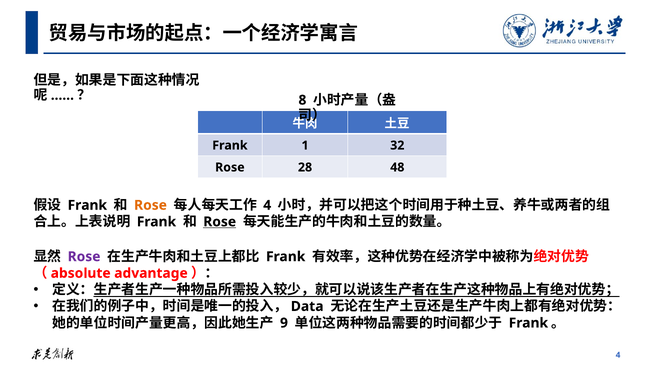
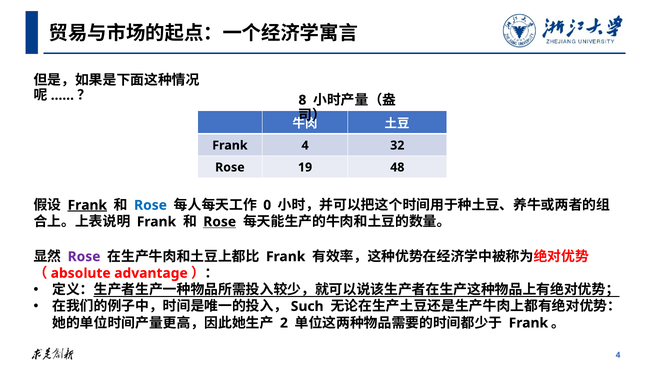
Frank 1: 1 -> 4
28: 28 -> 19
Frank at (87, 205) underline: none -> present
Rose at (150, 205) colour: orange -> blue
4 at (267, 205): 4 -> 0
Data: Data -> Such
9: 9 -> 2
